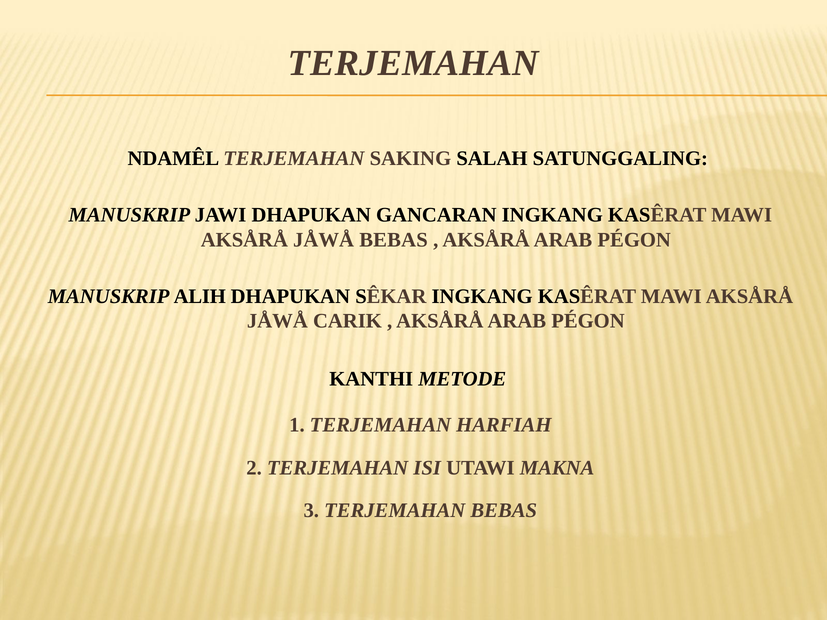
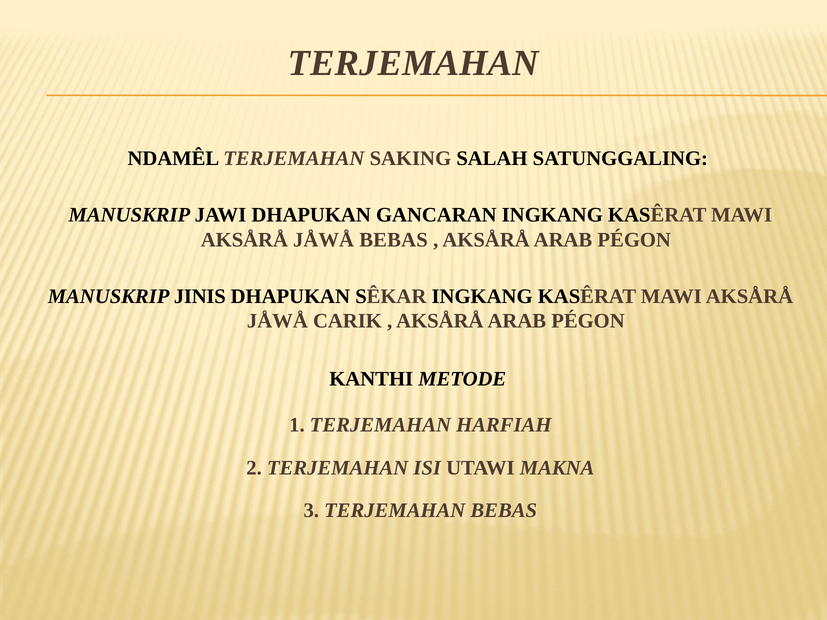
ALIH: ALIH -> JINIS
